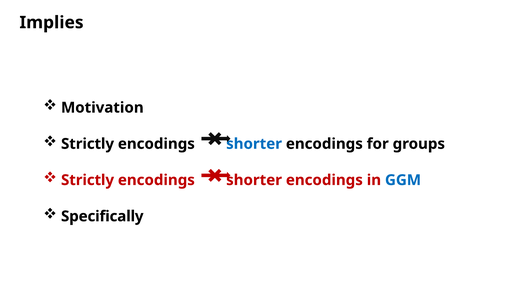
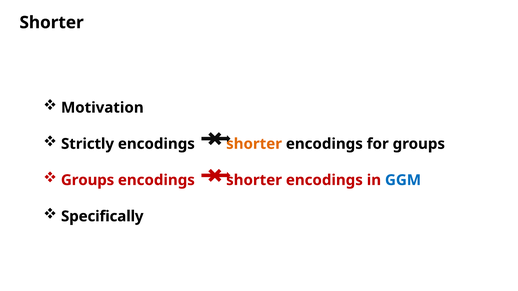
Implies at (52, 23): Implies -> Shorter
shorter at (254, 144) colour: blue -> orange
Strictly at (88, 180): Strictly -> Groups
